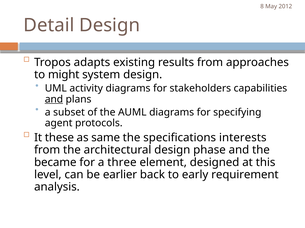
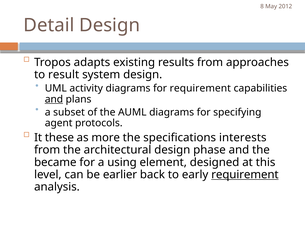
might: might -> result
for stakeholders: stakeholders -> requirement
same: same -> more
three: three -> using
requirement at (245, 175) underline: none -> present
